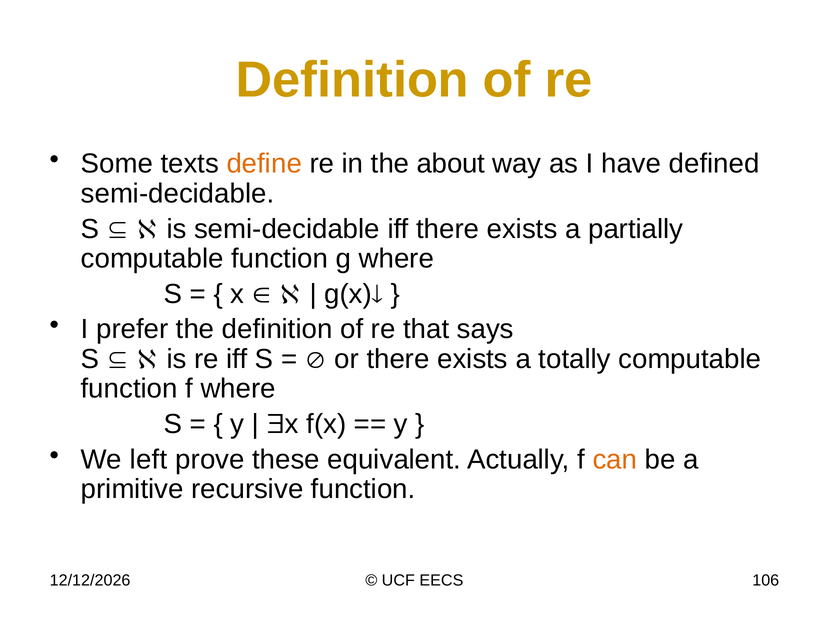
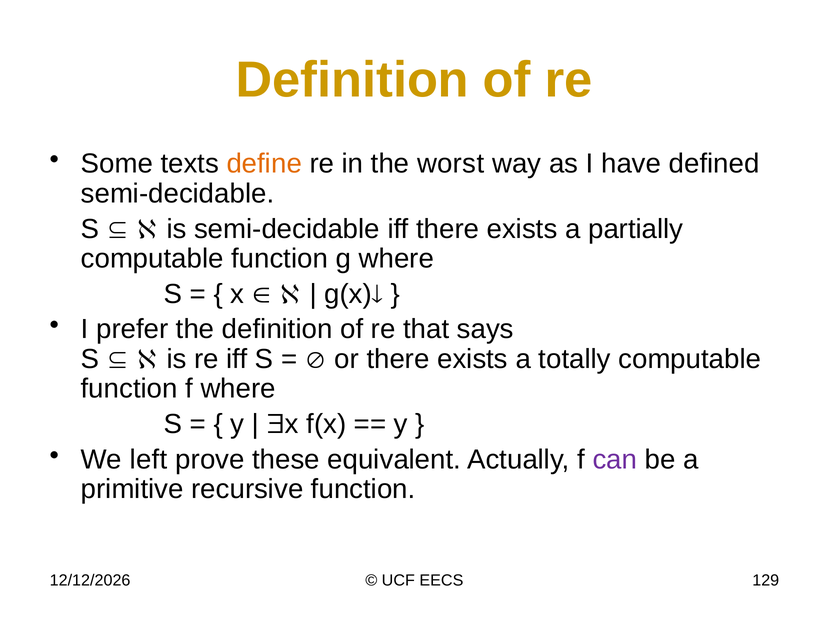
about: about -> worst
can colour: orange -> purple
106: 106 -> 129
